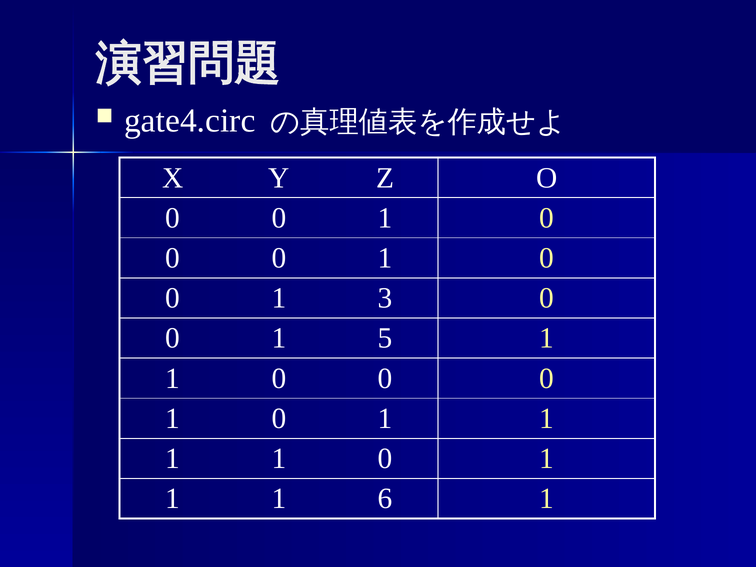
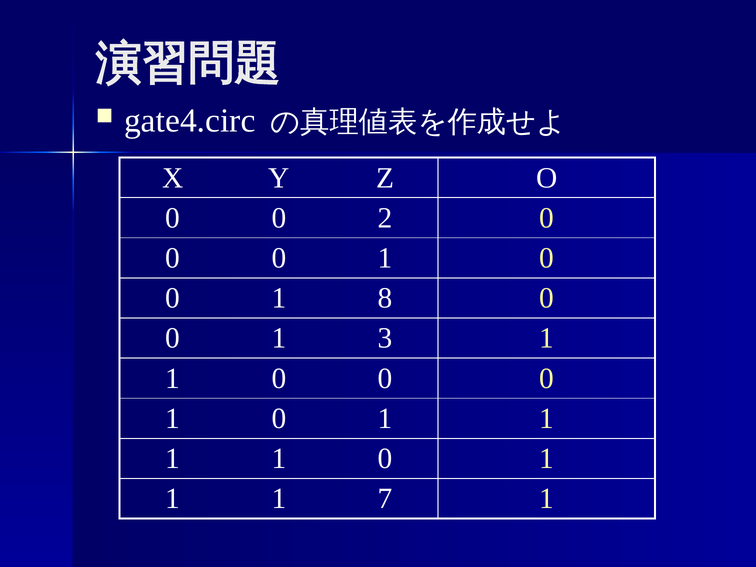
1 at (385, 218): 1 -> 2
3: 3 -> 8
5: 5 -> 3
6: 6 -> 7
